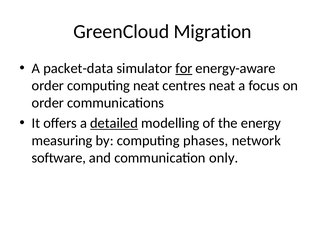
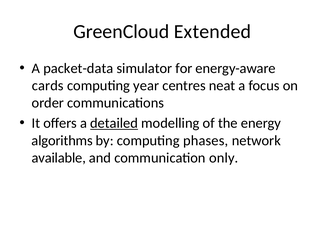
Migration: Migration -> Extended
for underline: present -> none
order at (48, 86): order -> cards
computing neat: neat -> year
measuring: measuring -> algorithms
software: software -> available
